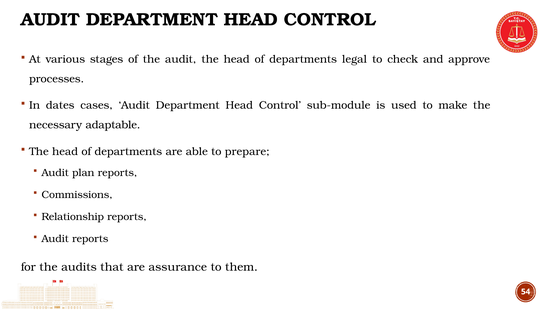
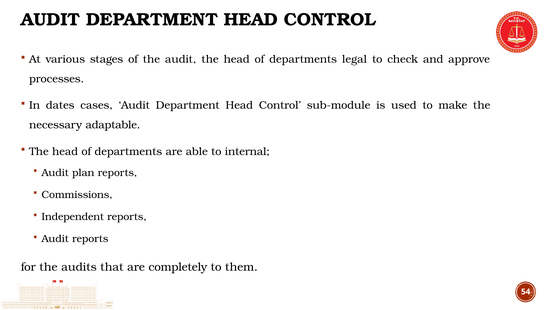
prepare: prepare -> internal
Relationship: Relationship -> Independent
assurance: assurance -> completely
